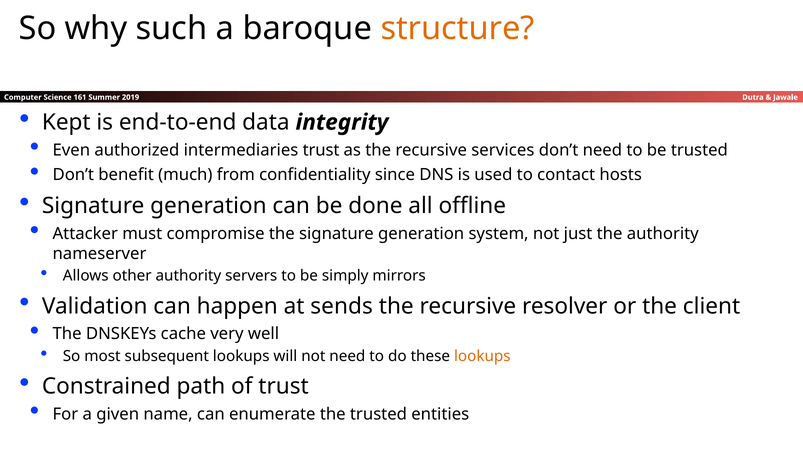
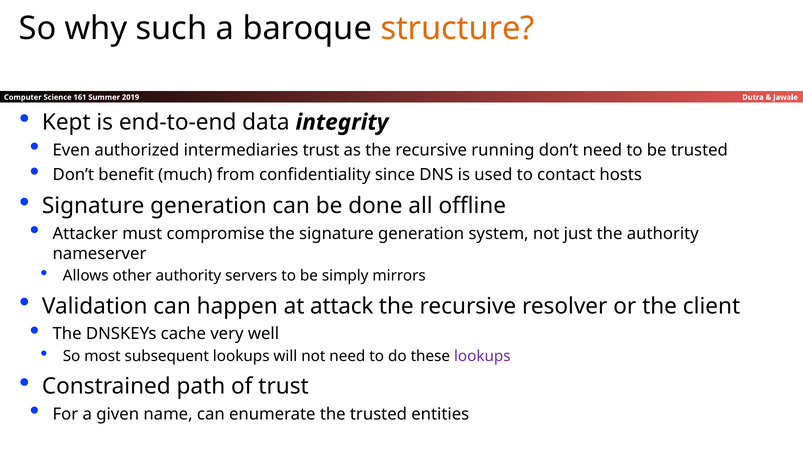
services: services -> running
sends: sends -> attack
lookups at (482, 356) colour: orange -> purple
